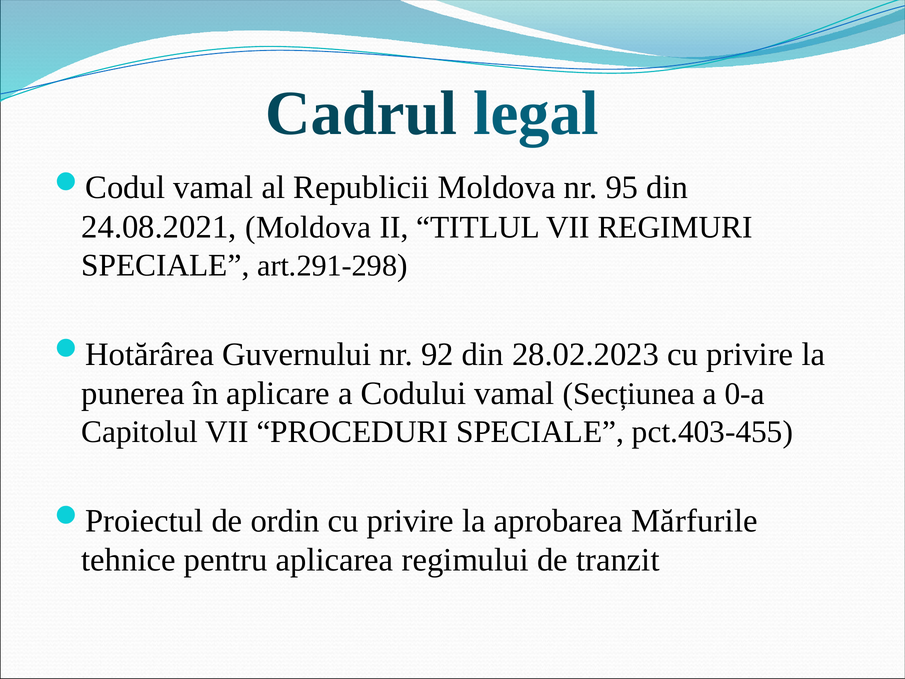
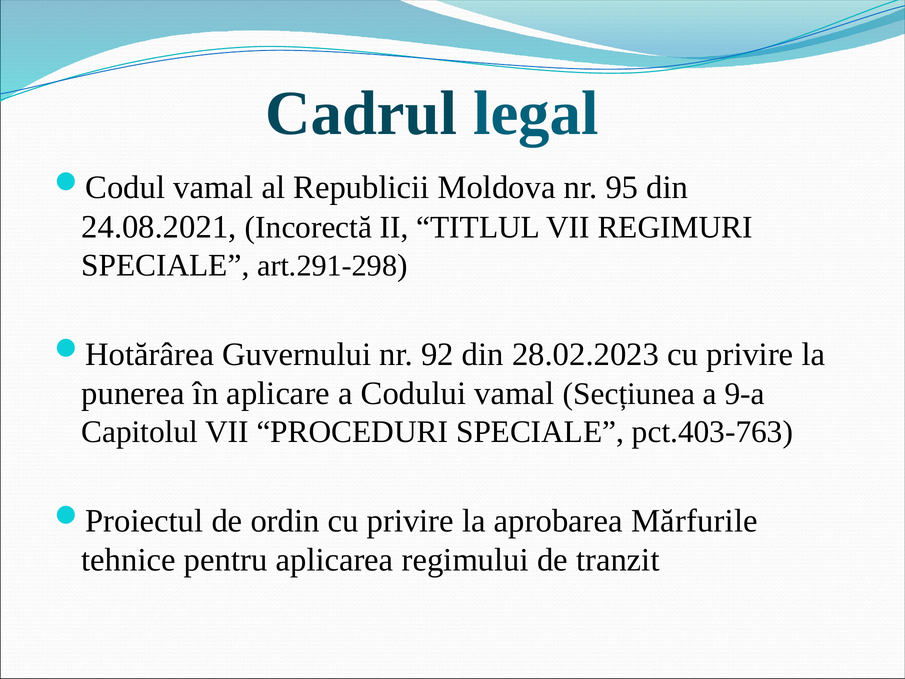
24.08.2021 Moldova: Moldova -> Incorectă
0-a: 0-a -> 9-a
pct.403-455: pct.403-455 -> pct.403-763
